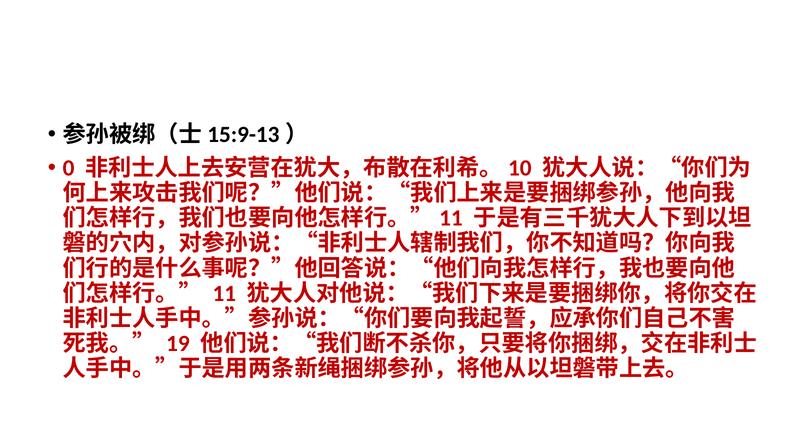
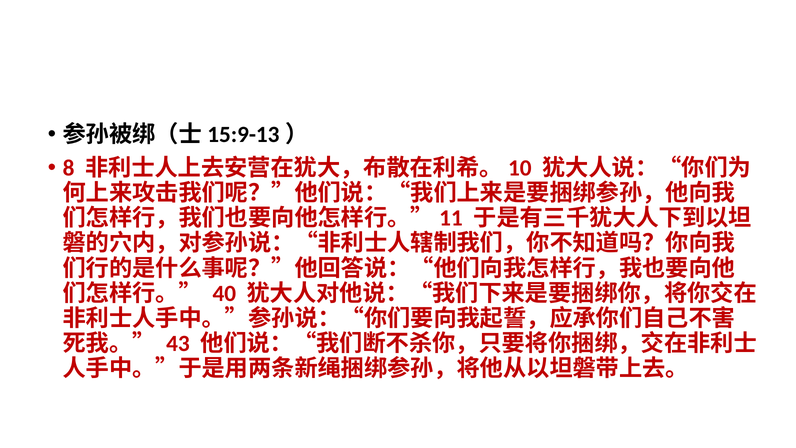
0: 0 -> 8
11: 11 -> 40
19: 19 -> 43
